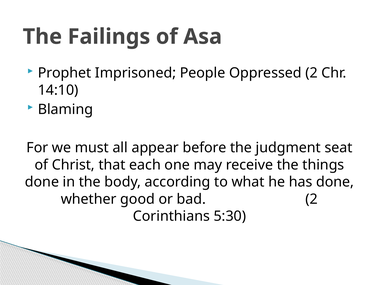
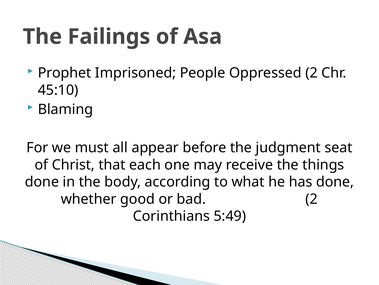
14:10: 14:10 -> 45:10
5:30: 5:30 -> 5:49
